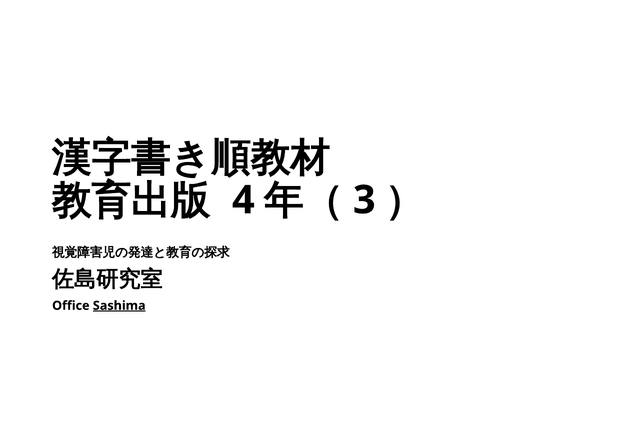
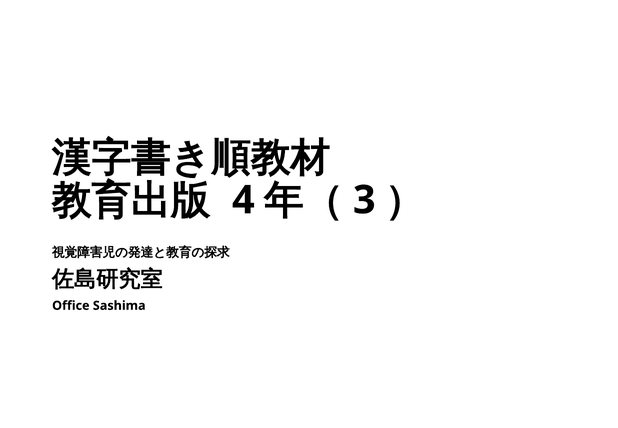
Sashima underline: present -> none
